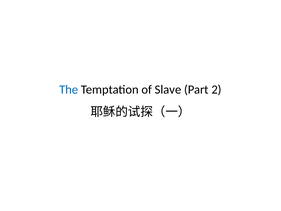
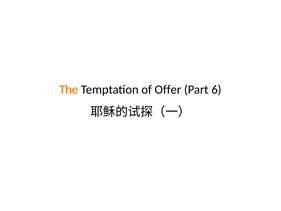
The colour: blue -> orange
Slave: Slave -> Offer
2: 2 -> 6
